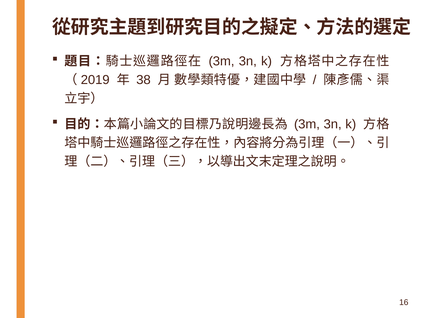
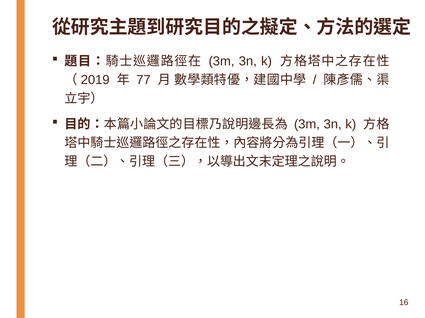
38: 38 -> 77
